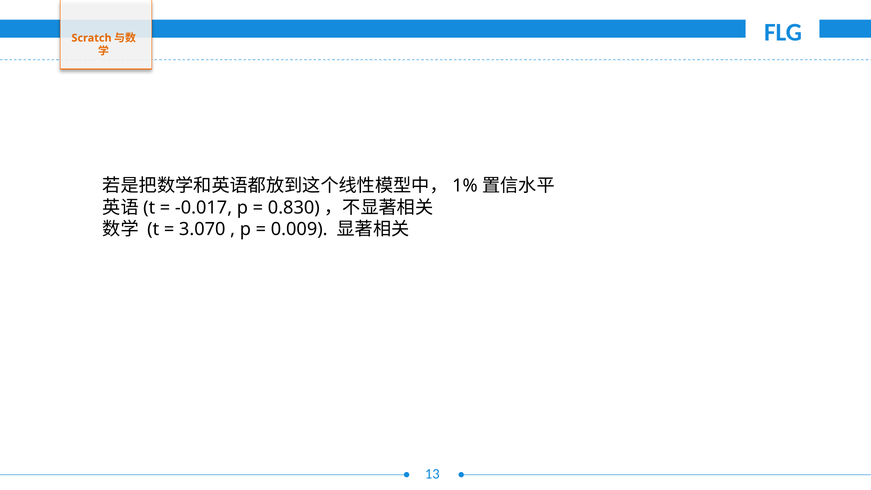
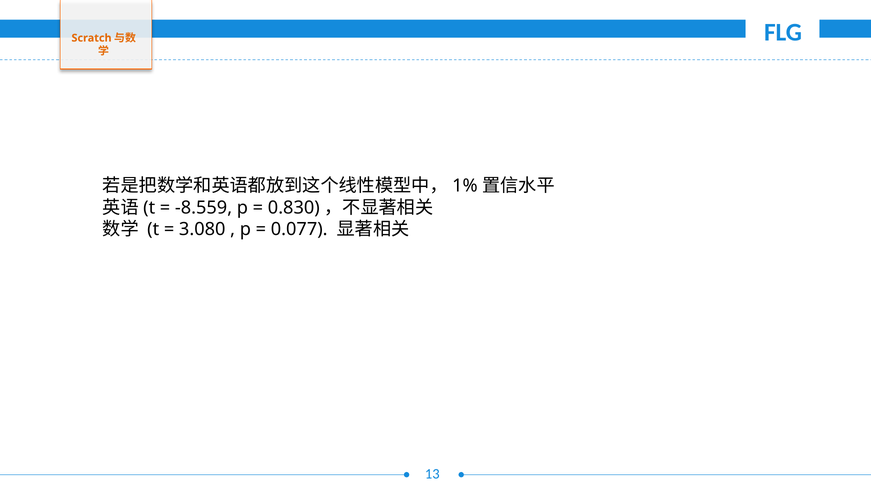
-0.017: -0.017 -> -8.559
3.070: 3.070 -> 3.080
0.009: 0.009 -> 0.077
